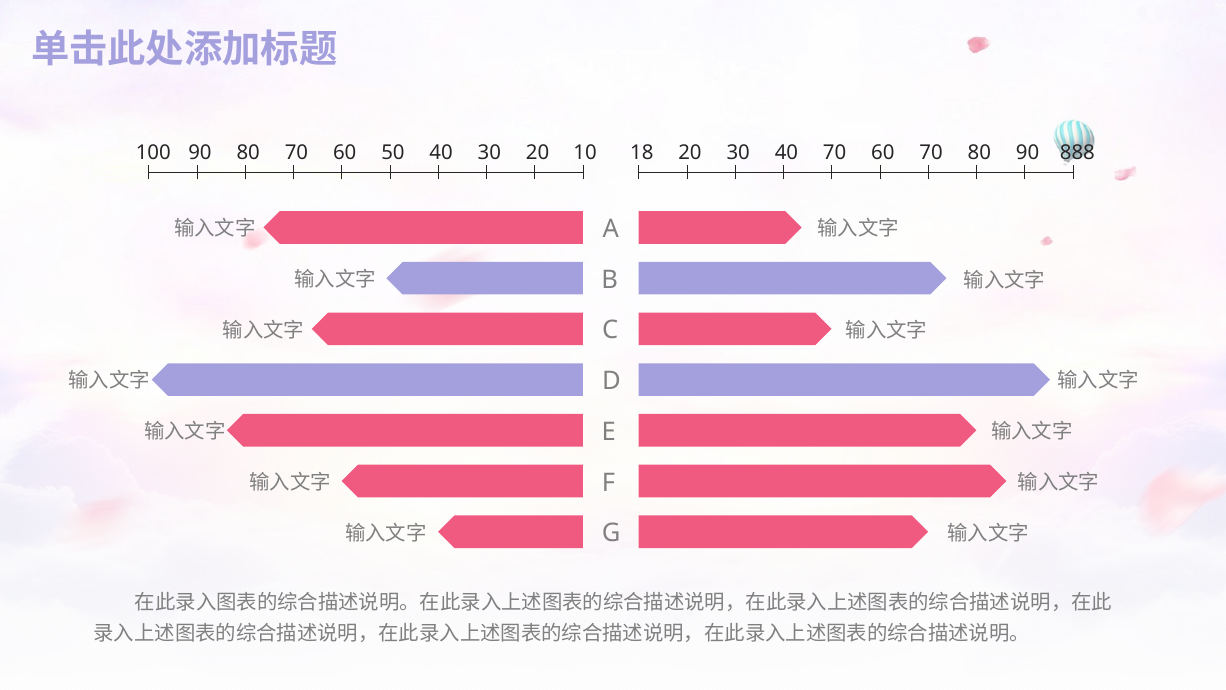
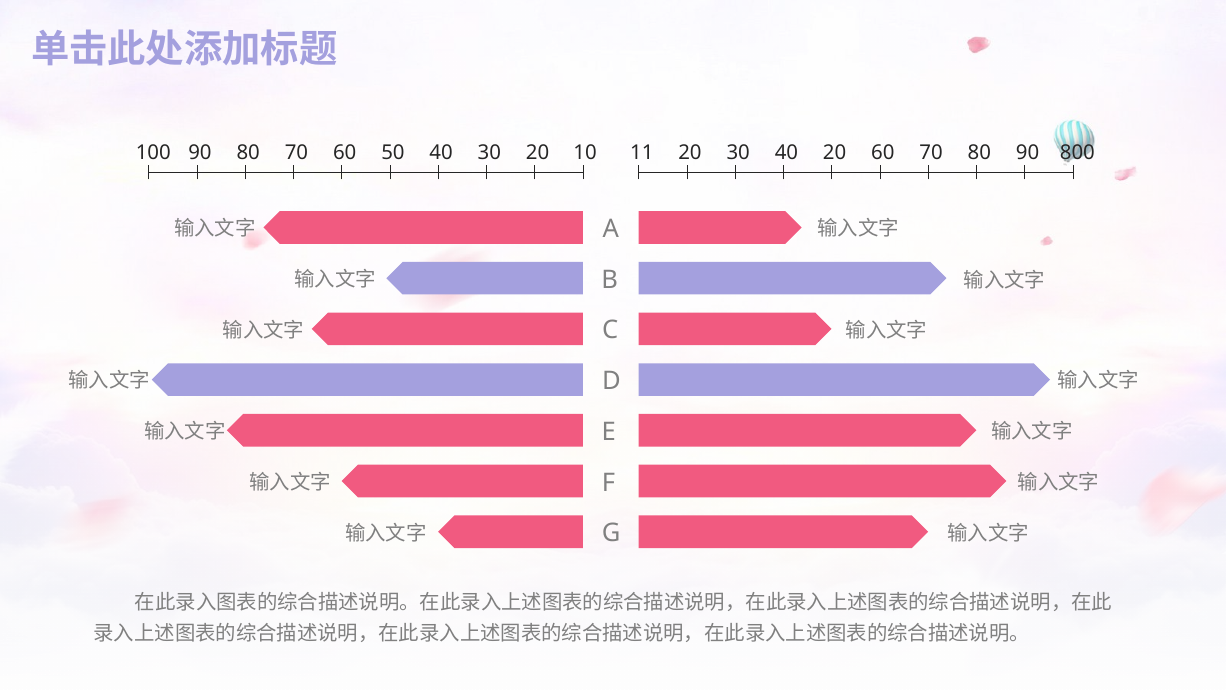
18: 18 -> 11
40 70: 70 -> 20
888: 888 -> 800
